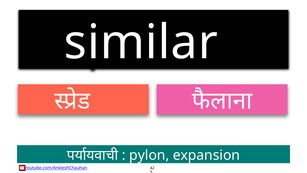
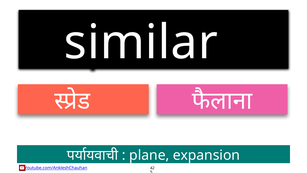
pylon: pylon -> plane
